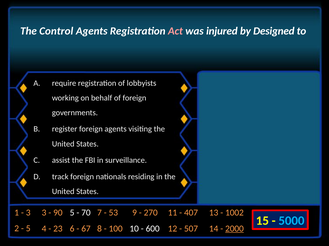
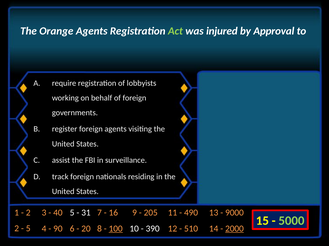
Control: Control -> Orange
Act colour: pink -> light green
Designed: Designed -> Approval
3 at (28, 213): 3 -> 2
90: 90 -> 40
70: 70 -> 31
53: 53 -> 16
270: 270 -> 205
407: 407 -> 490
1002: 1002 -> 9000
5000 colour: light blue -> light green
23: 23 -> 90
67: 67 -> 20
100 underline: none -> present
600: 600 -> 390
507: 507 -> 510
